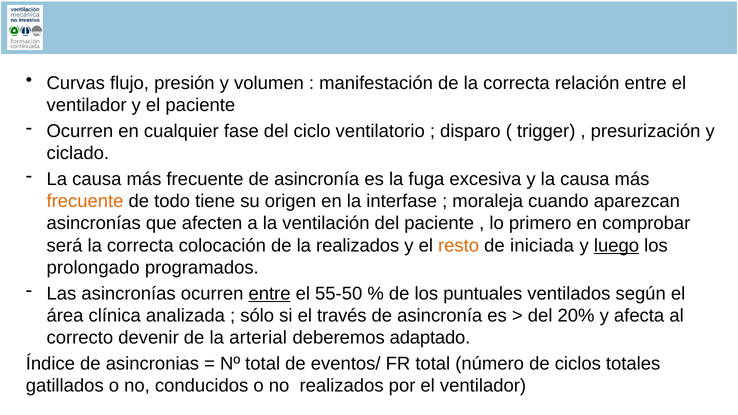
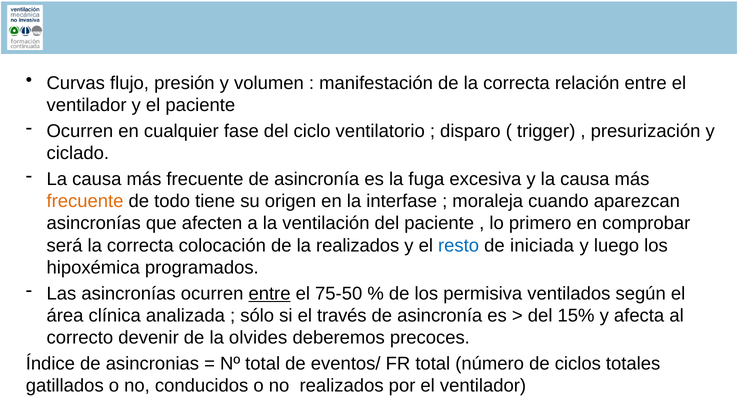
resto colour: orange -> blue
luego underline: present -> none
prolongado: prolongado -> hipoxémica
55-50: 55-50 -> 75-50
puntuales: puntuales -> permisiva
20%: 20% -> 15%
arterial: arterial -> olvides
adaptado: adaptado -> precoces
